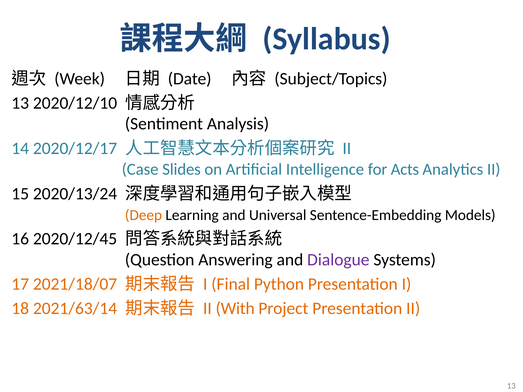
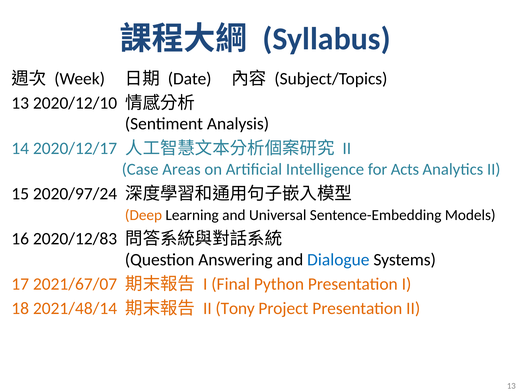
Slides: Slides -> Areas
2020/13/24: 2020/13/24 -> 2020/97/24
2020/12/45: 2020/12/45 -> 2020/12/83
Dialogue colour: purple -> blue
2021/18/07: 2021/18/07 -> 2021/67/07
2021/63/14: 2021/63/14 -> 2021/48/14
With: With -> Tony
